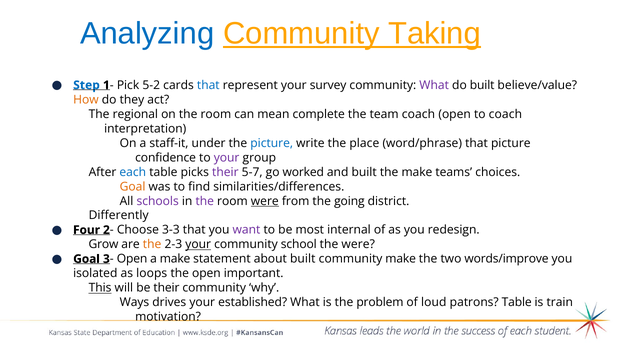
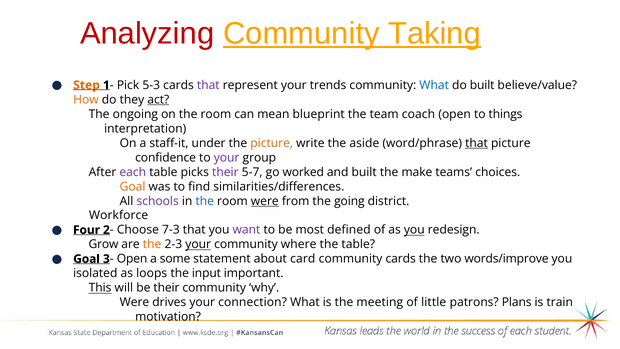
Analyzing colour: blue -> red
Step colour: blue -> orange
5-2: 5-2 -> 5-3
that at (208, 85) colour: blue -> purple
survey: survey -> trends
What at (434, 85) colour: purple -> blue
act underline: none -> present
regional: regional -> ongoing
complete: complete -> blueprint
to coach: coach -> things
picture at (272, 143) colour: blue -> orange
place: place -> aside
that at (476, 143) underline: none -> present
each colour: blue -> purple
the at (205, 201) colour: purple -> blue
Differently: Differently -> Workforce
3-3: 3-3 -> 7-3
internal: internal -> defined
you at (414, 230) underline: none -> present
school: school -> where
the were: were -> table
a make: make -> some
about built: built -> card
community make: make -> cards
the open: open -> input
Ways at (134, 302): Ways -> Were
established: established -> connection
problem: problem -> meeting
loud: loud -> little
patrons Table: Table -> Plans
